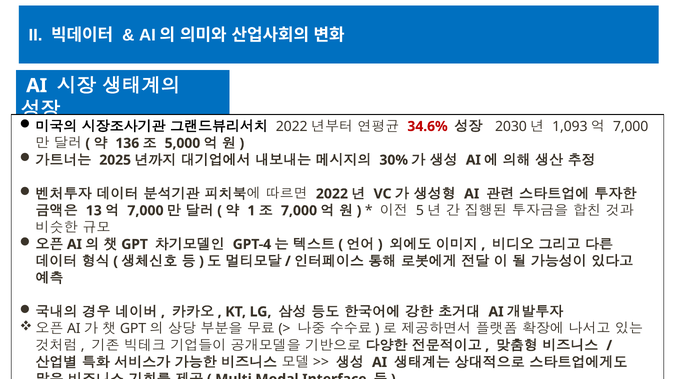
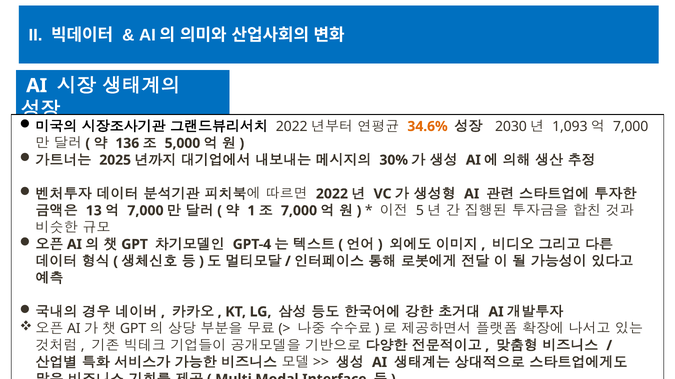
34.6% colour: red -> orange
